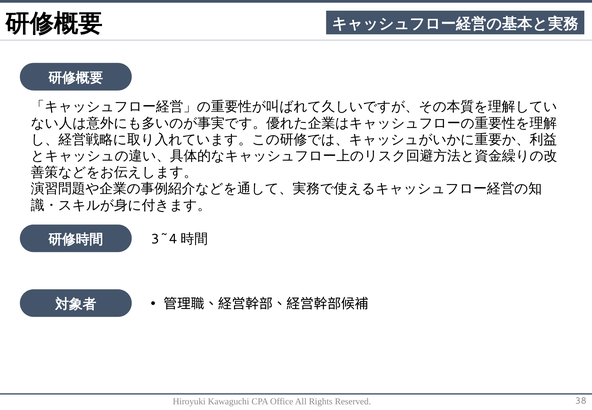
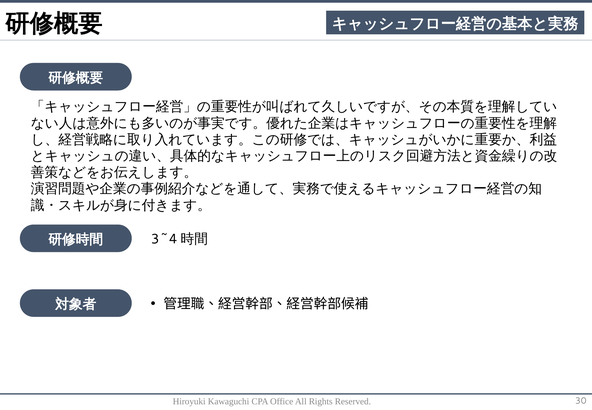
38: 38 -> 30
